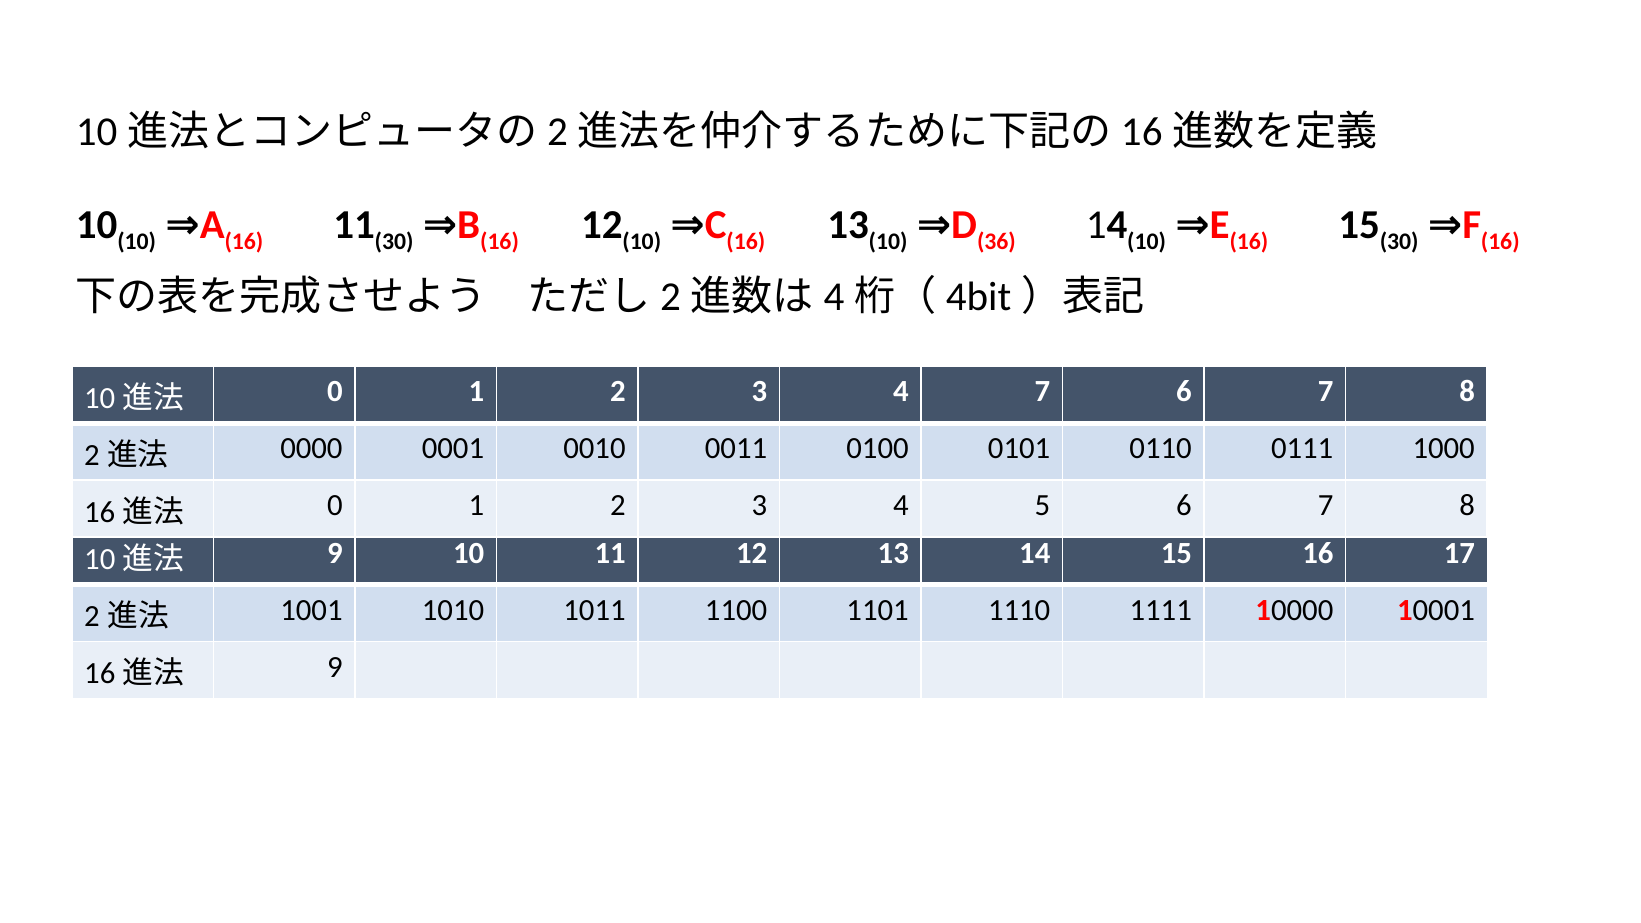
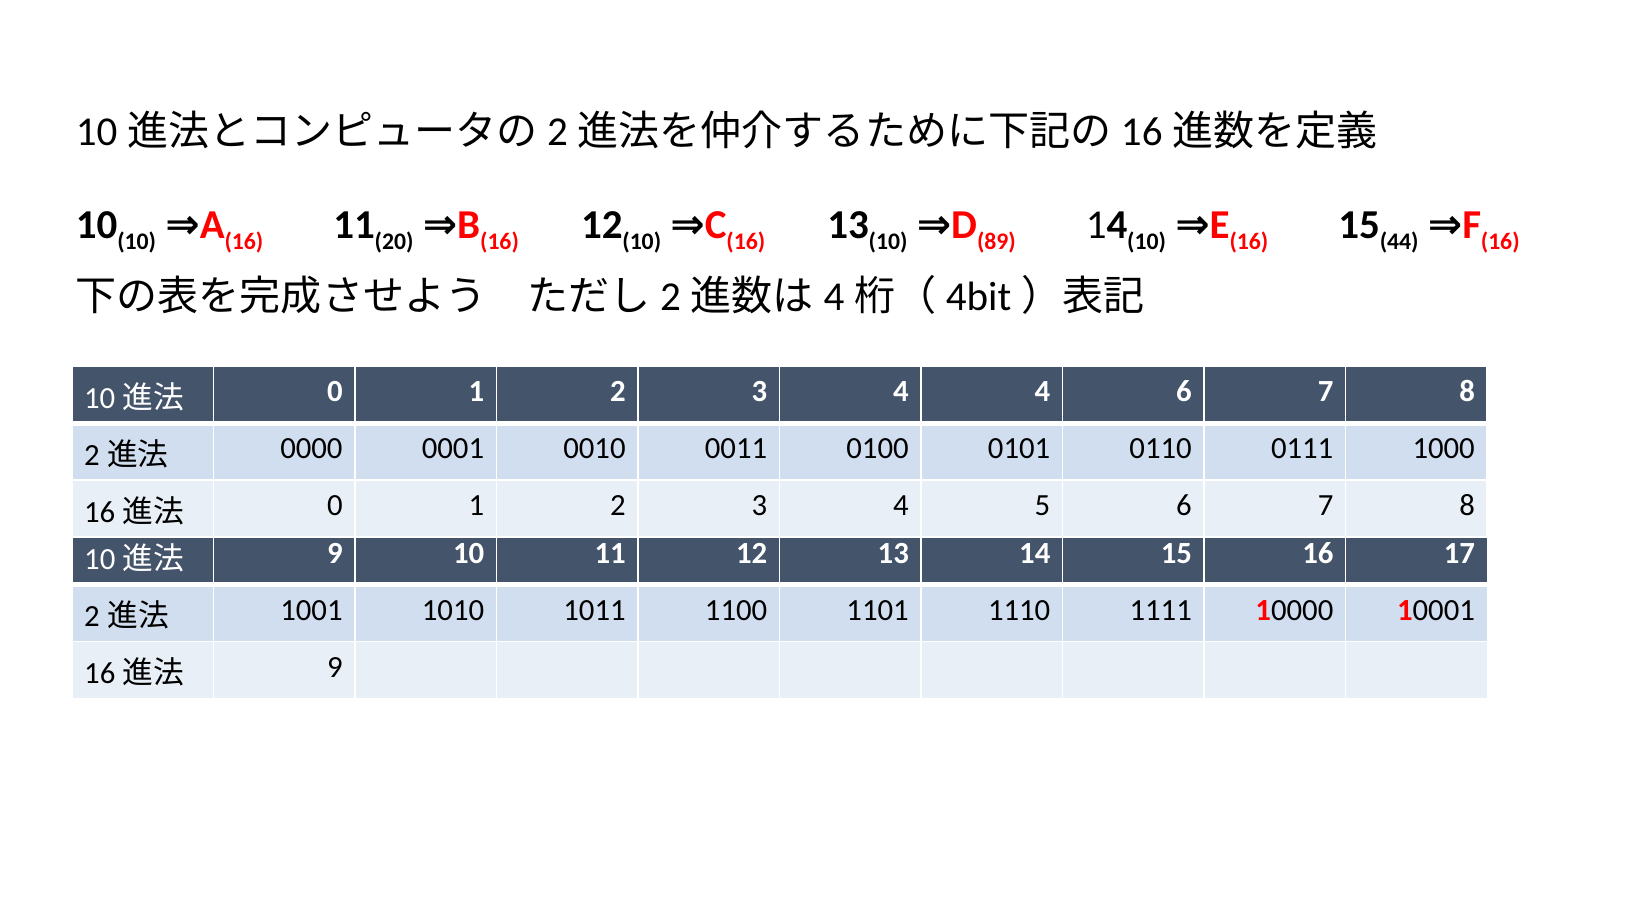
11 30: 30 -> 20
36: 36 -> 89
15 30: 30 -> 44
4 7: 7 -> 4
